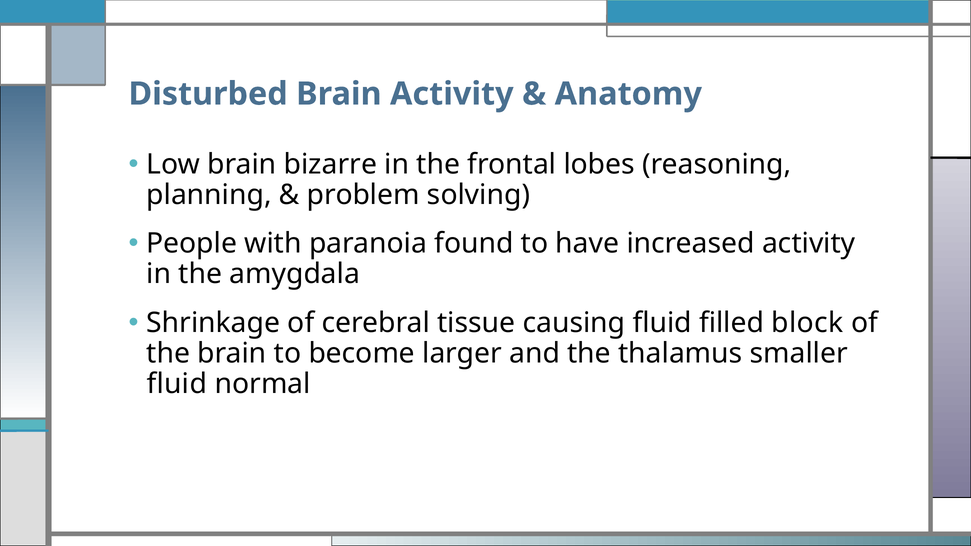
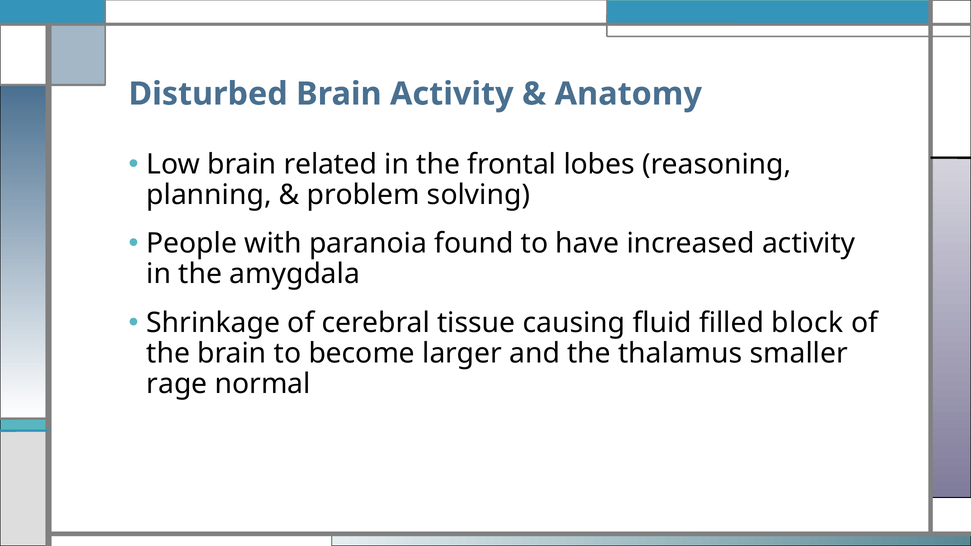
bizarre: bizarre -> related
fluid at (177, 384): fluid -> rage
